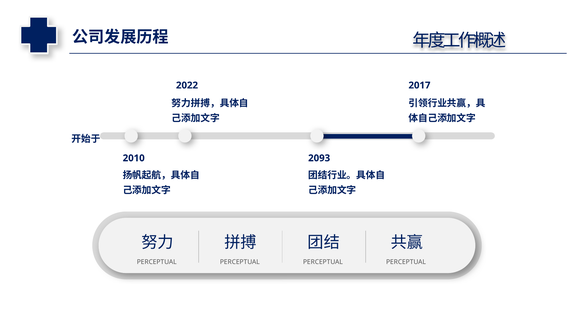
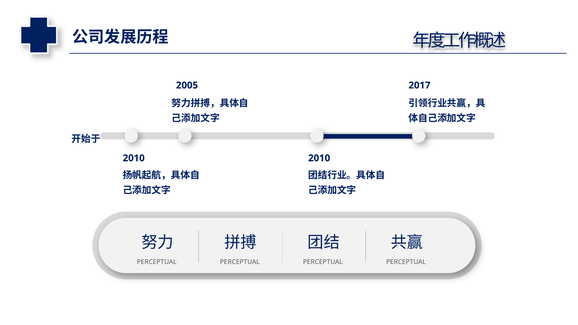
2022: 2022 -> 2005
2093 at (319, 158): 2093 -> 2010
